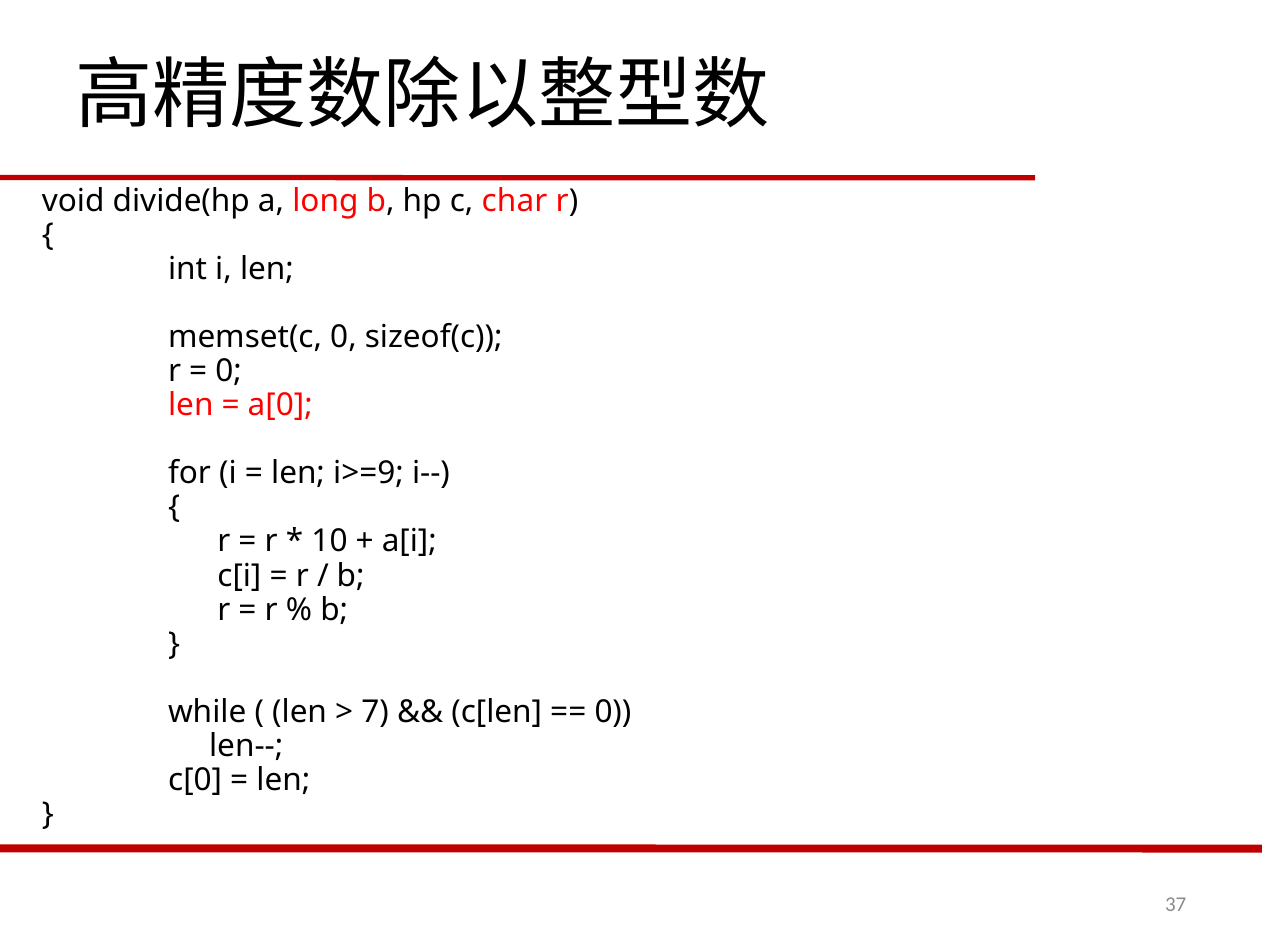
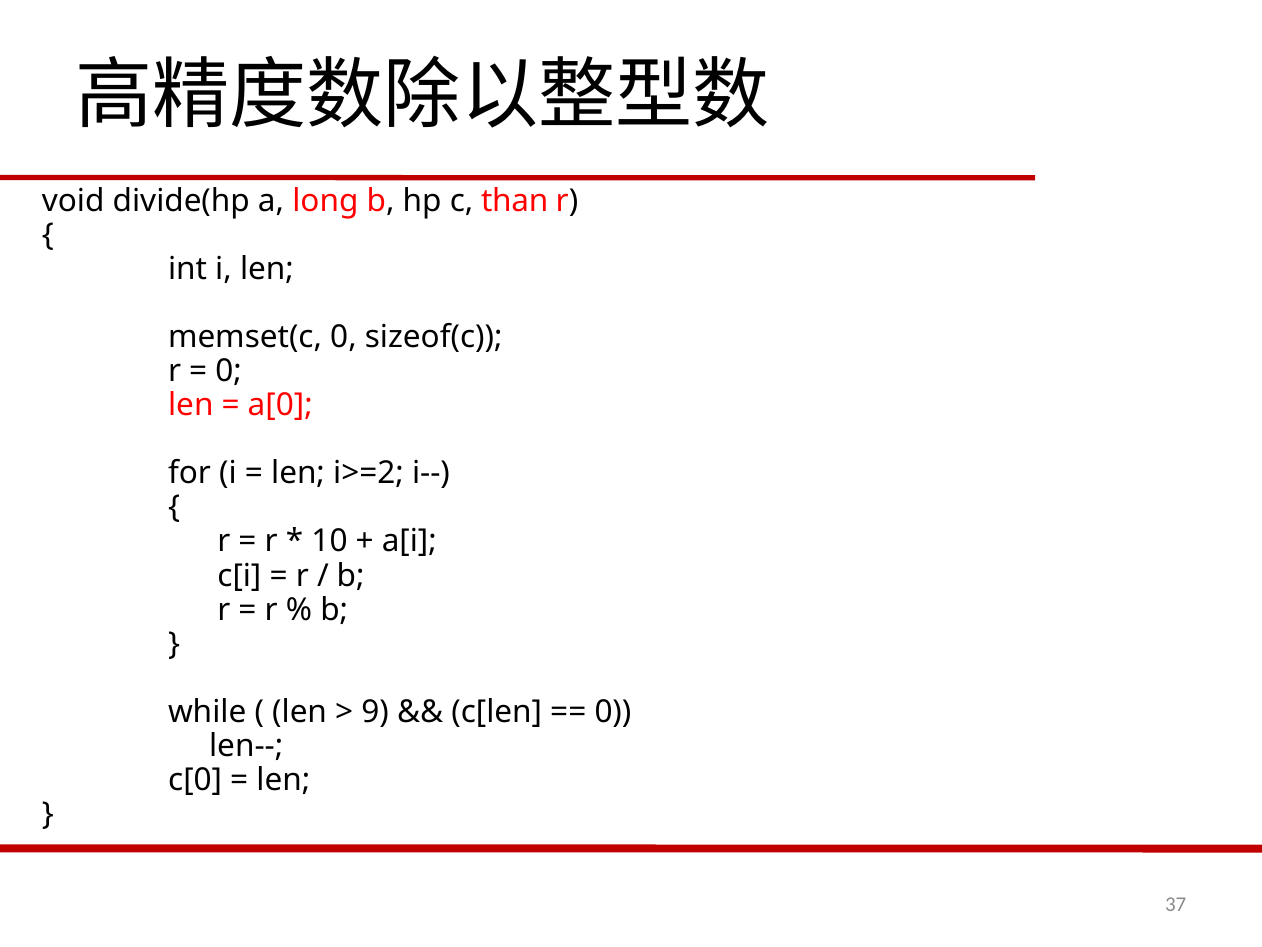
char: char -> than
i>=9: i>=9 -> i>=2
7: 7 -> 9
